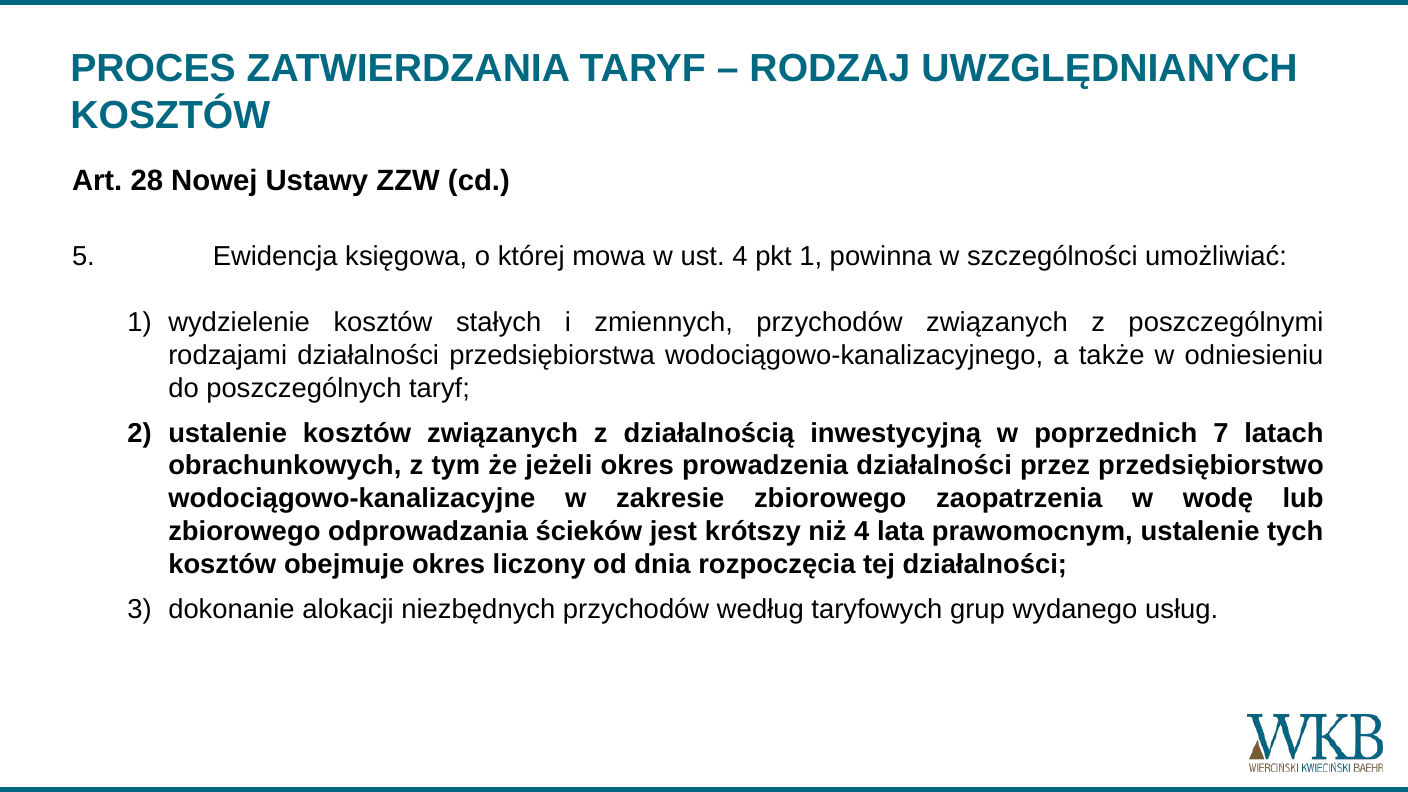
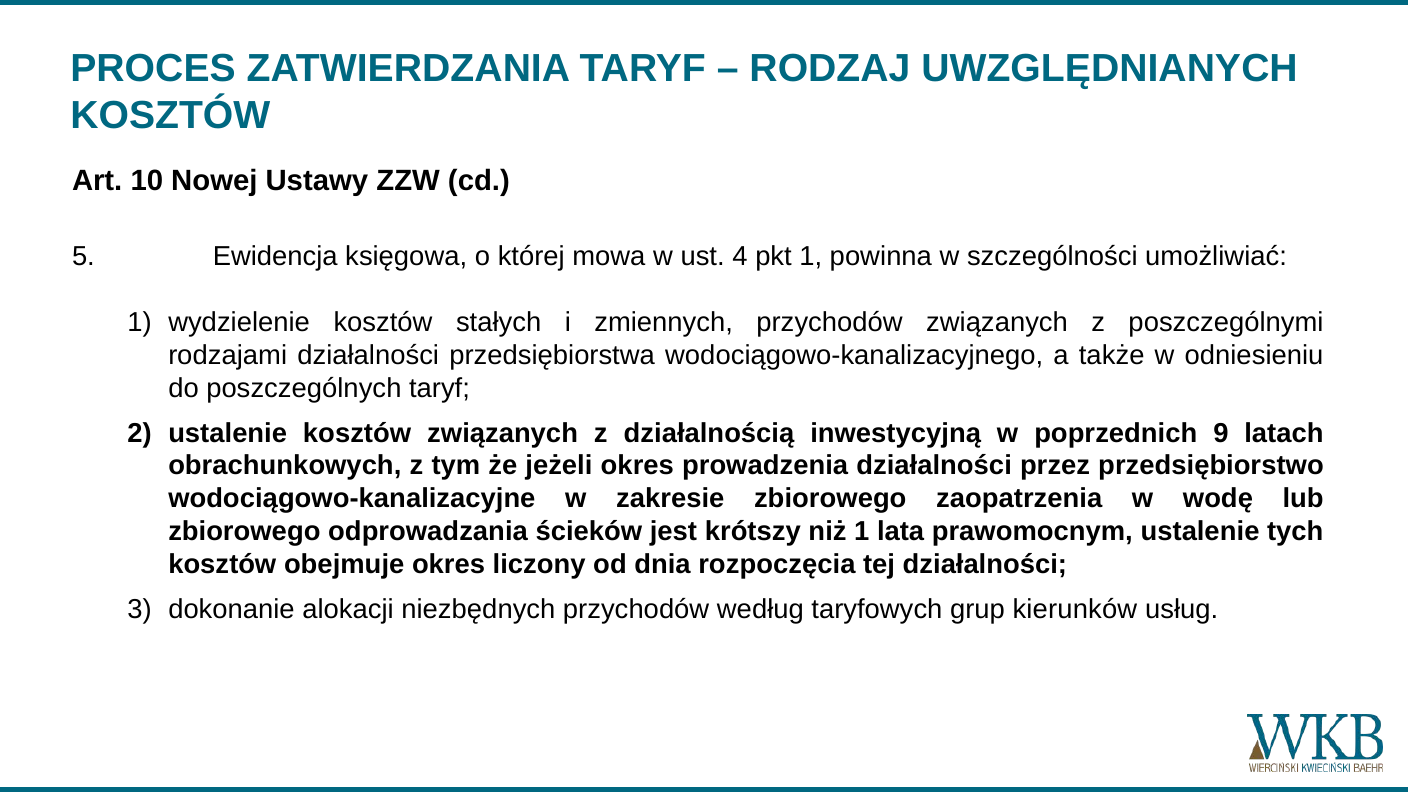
28: 28 -> 10
7: 7 -> 9
niż 4: 4 -> 1
wydanego: wydanego -> kierunków
